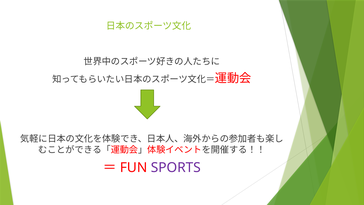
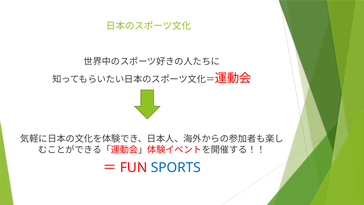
SPORTS colour: purple -> blue
